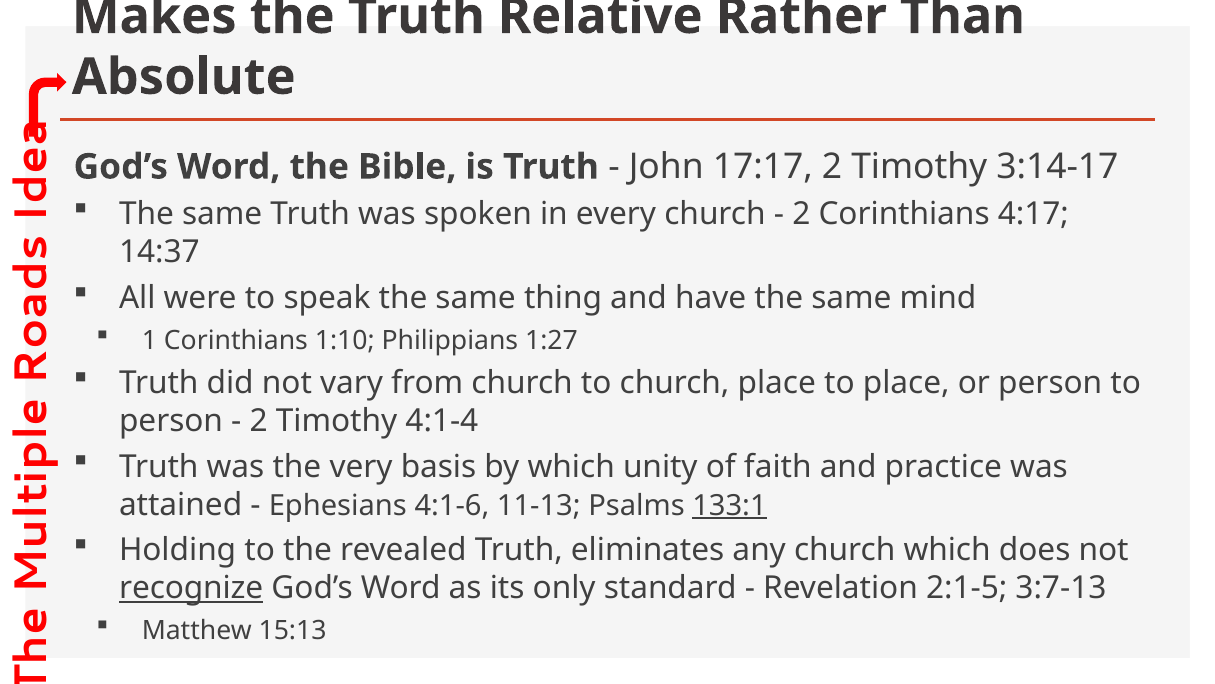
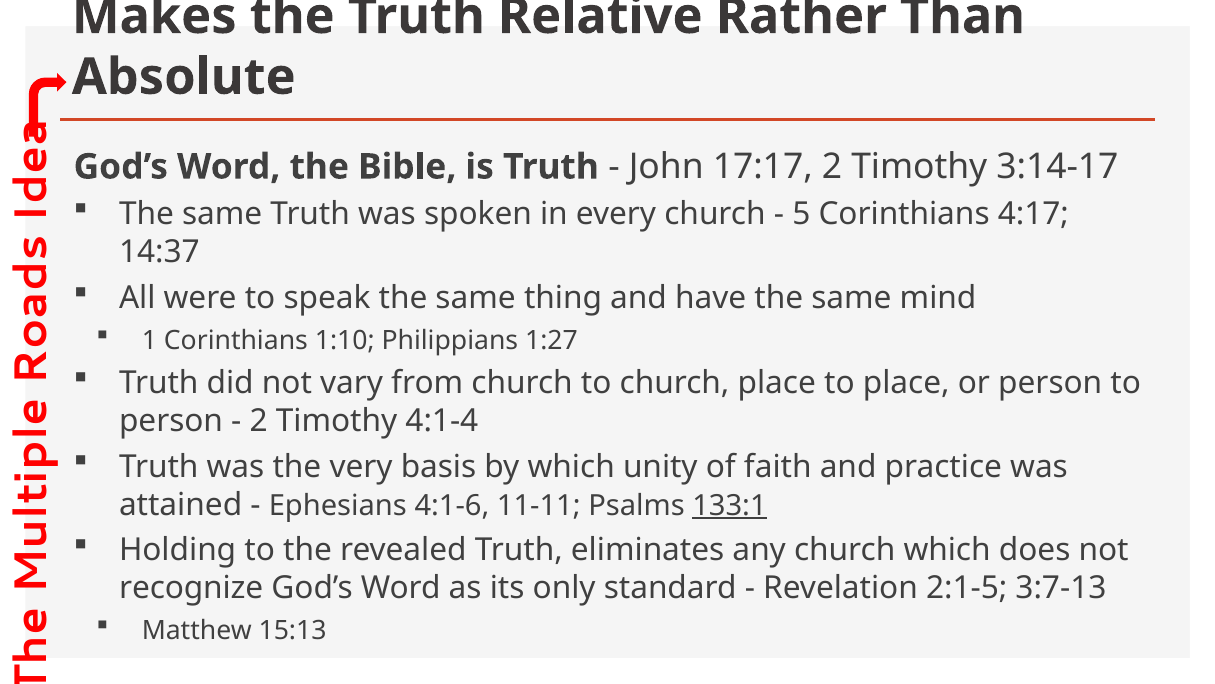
2 at (801, 214): 2 -> 5
11-13: 11-13 -> 11-11
recognize underline: present -> none
